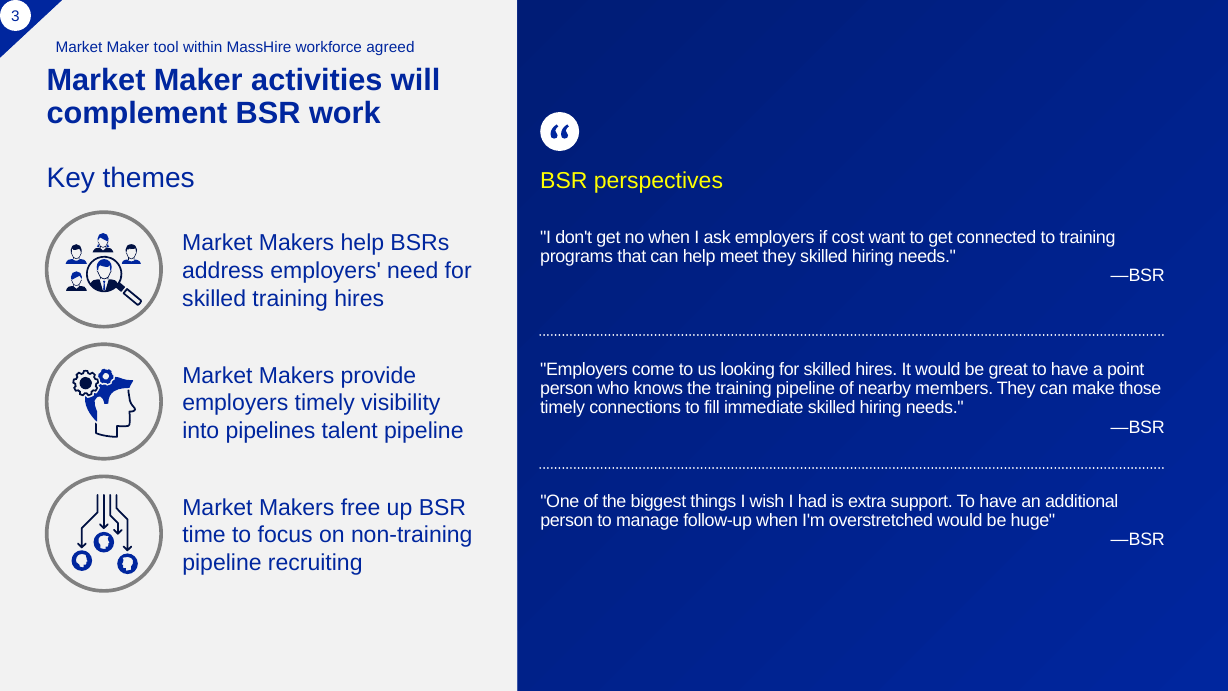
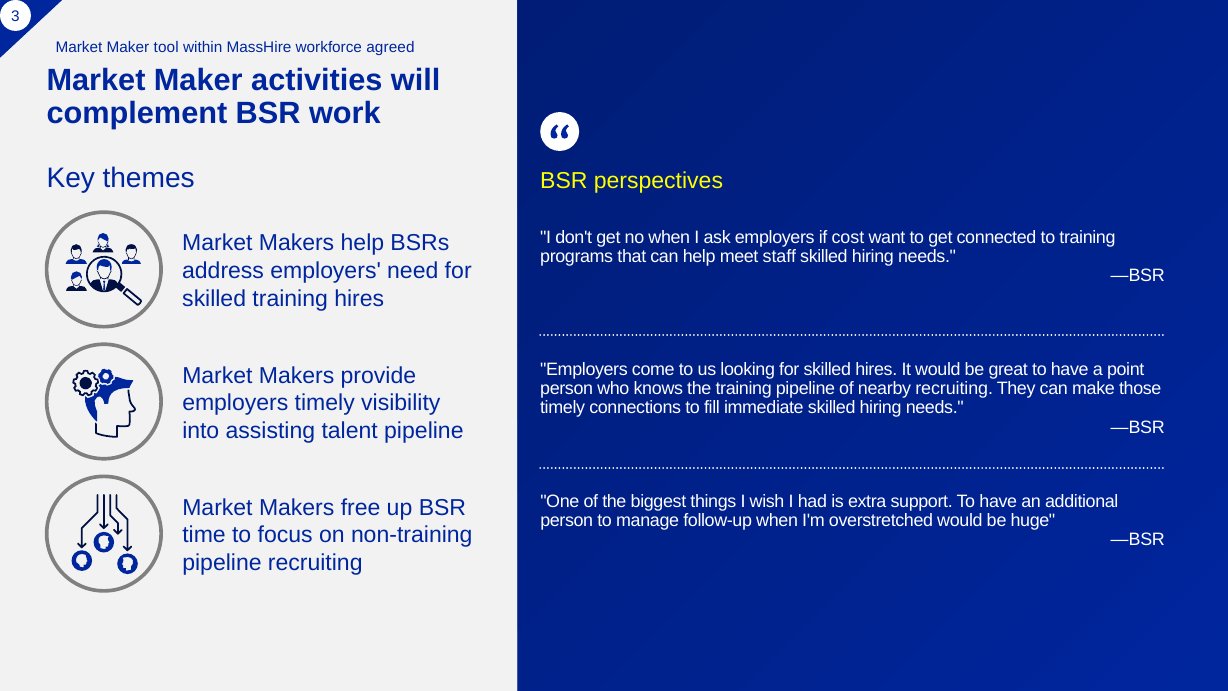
meet they: they -> staff
nearby members: members -> recruiting
pipelines: pipelines -> assisting
